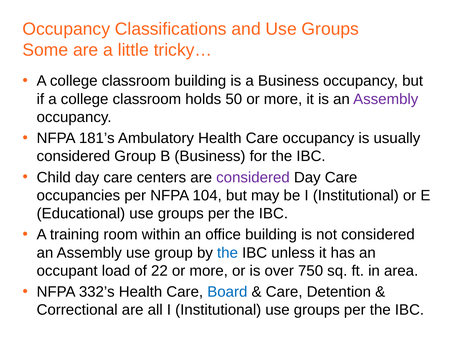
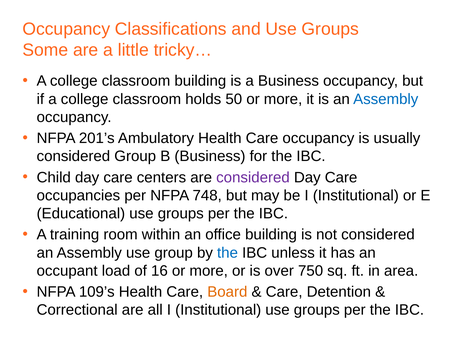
Assembly at (386, 99) colour: purple -> blue
181’s: 181’s -> 201’s
104: 104 -> 748
22: 22 -> 16
332’s: 332’s -> 109’s
Board colour: blue -> orange
